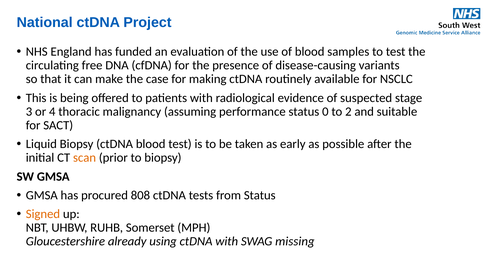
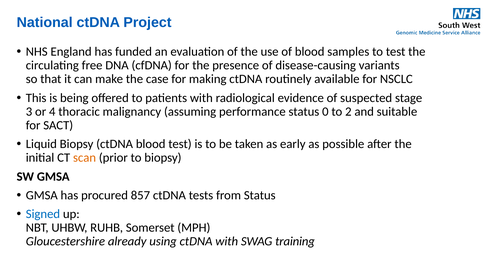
808: 808 -> 857
Signed colour: orange -> blue
missing: missing -> training
